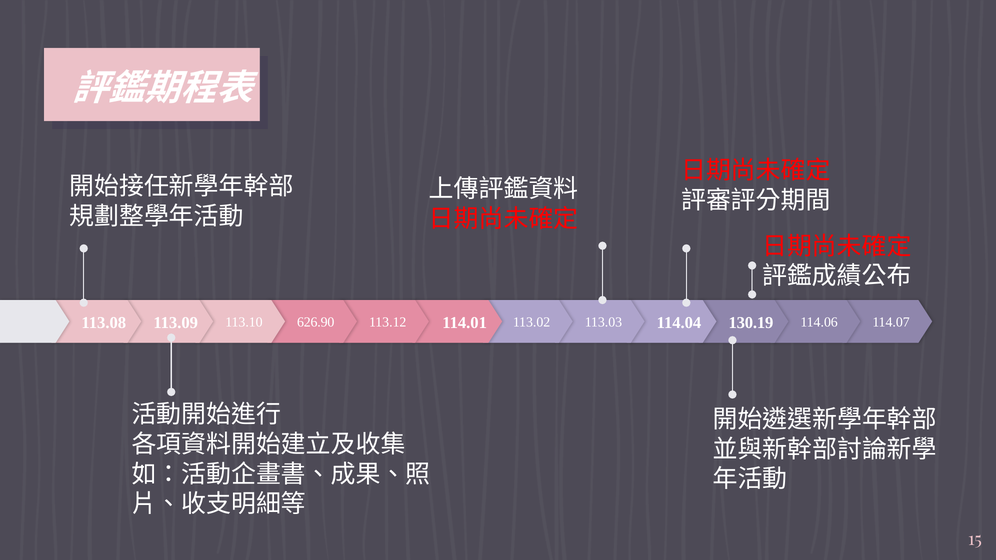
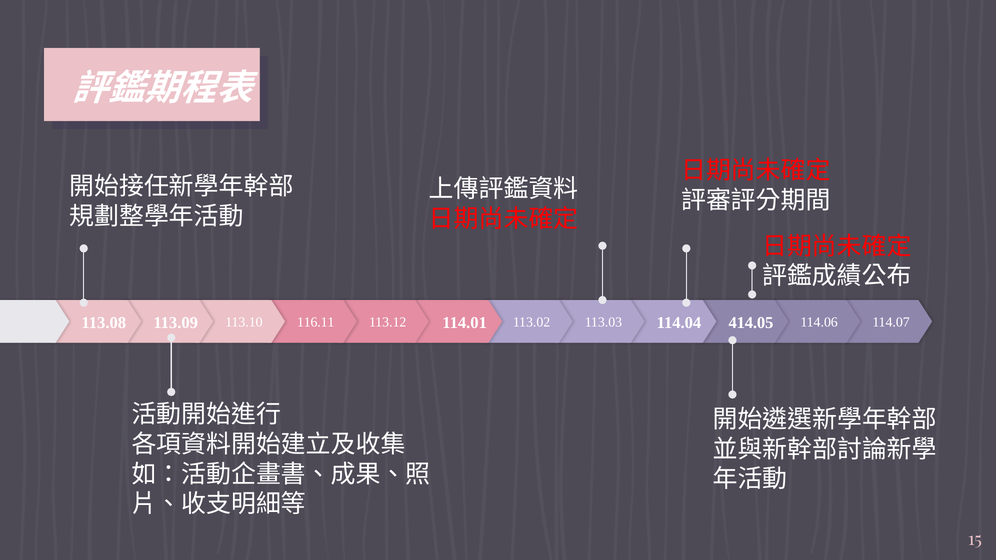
130.19: 130.19 -> 414.05
626.90: 626.90 -> 116.11
